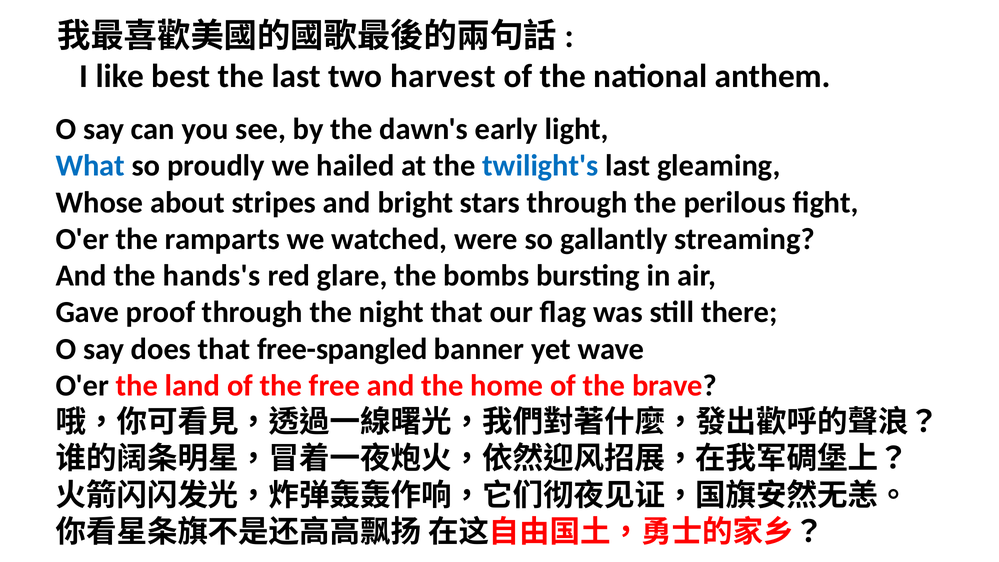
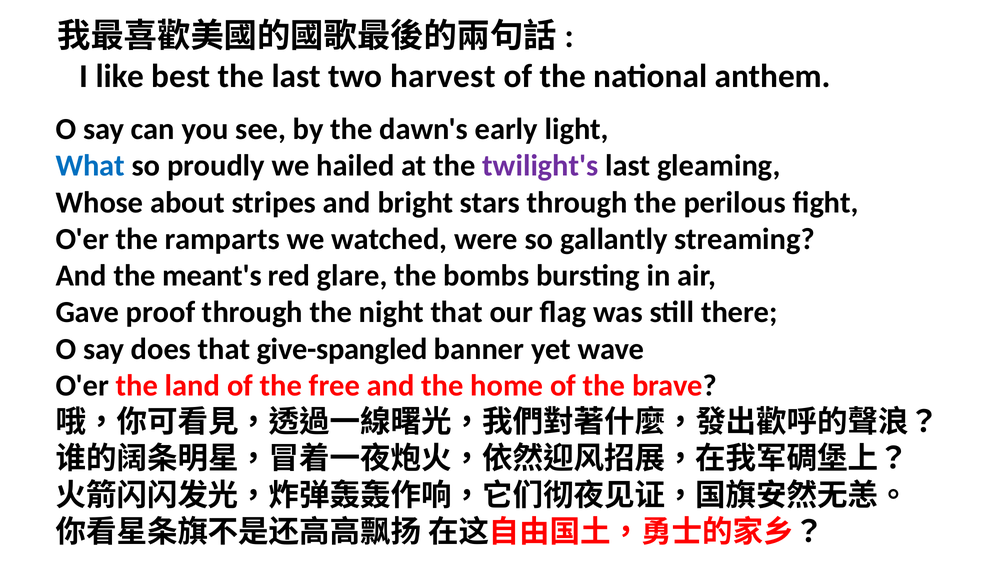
twilight's colour: blue -> purple
hands's: hands's -> meant's
free-spangled: free-spangled -> give-spangled
